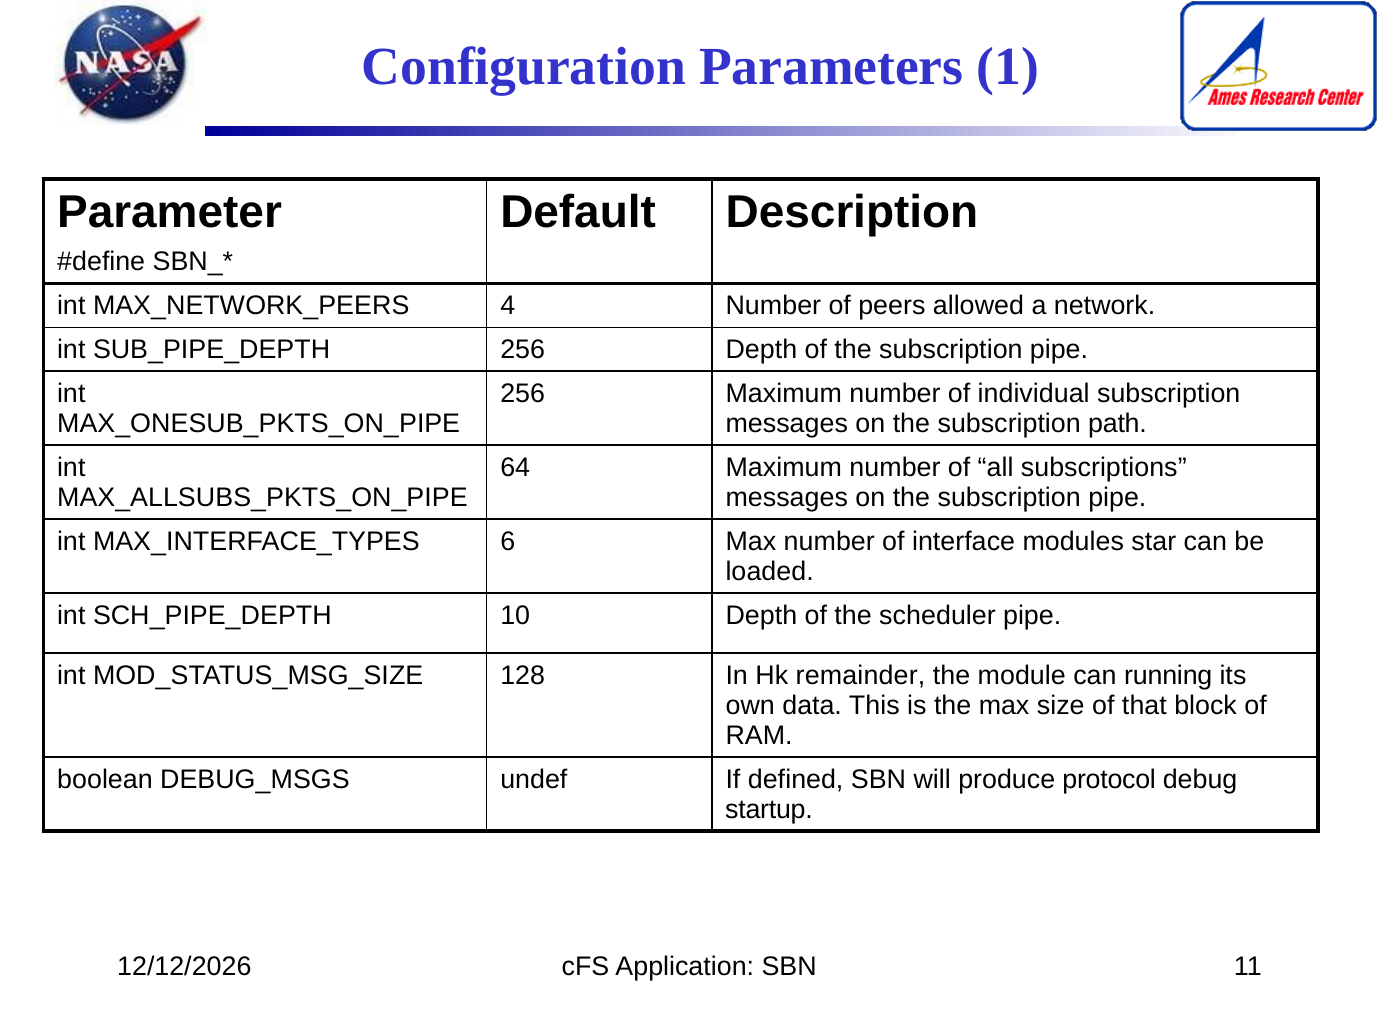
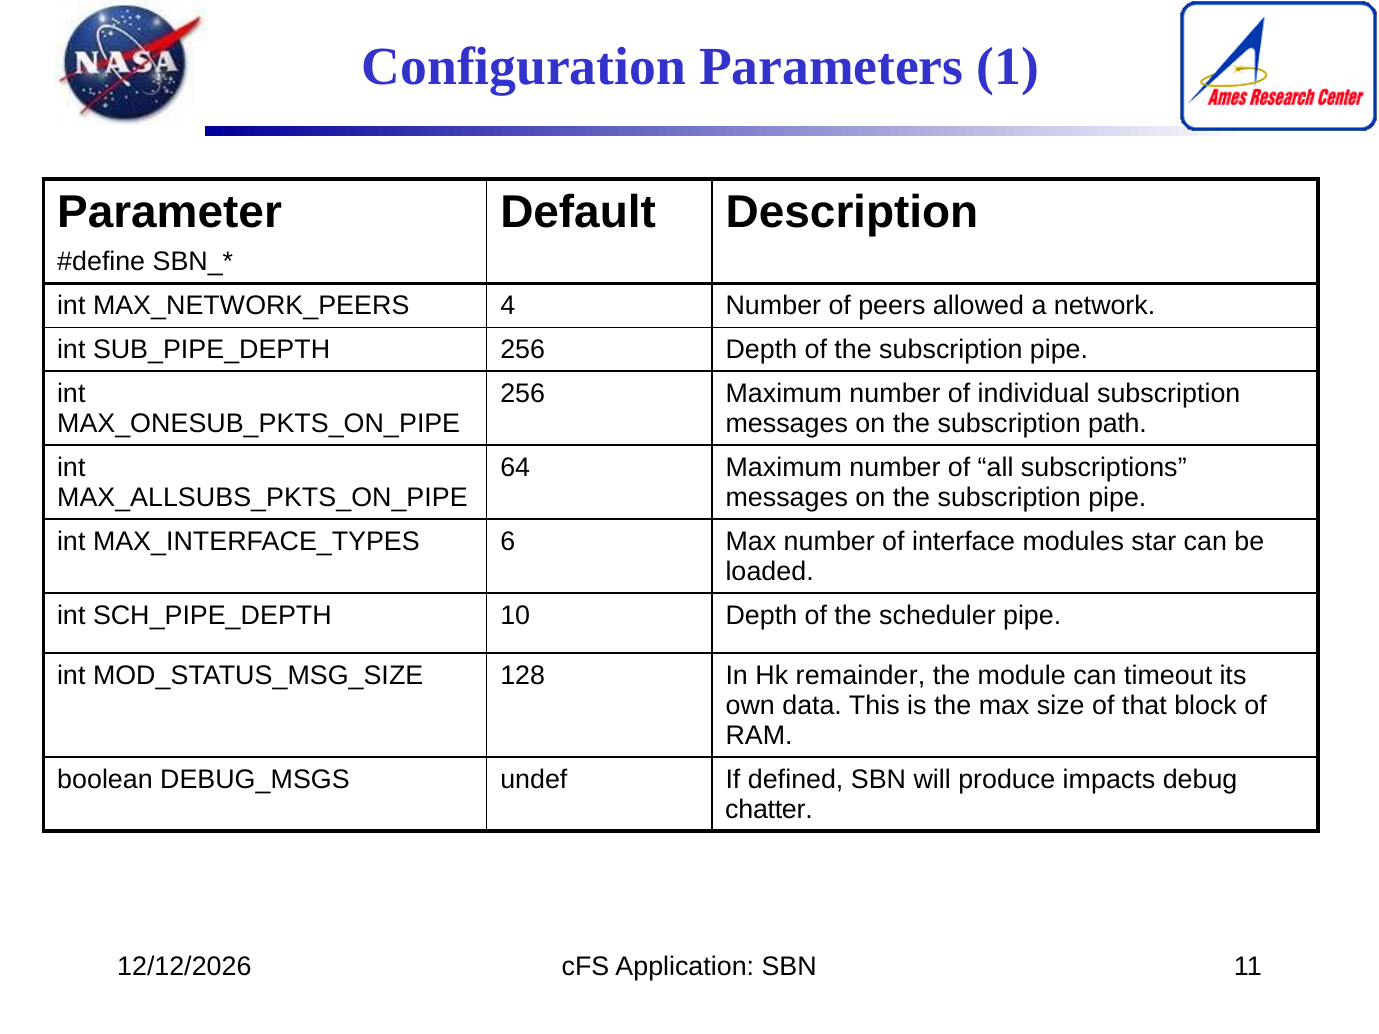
running: running -> timeout
protocol: protocol -> impacts
startup: startup -> chatter
